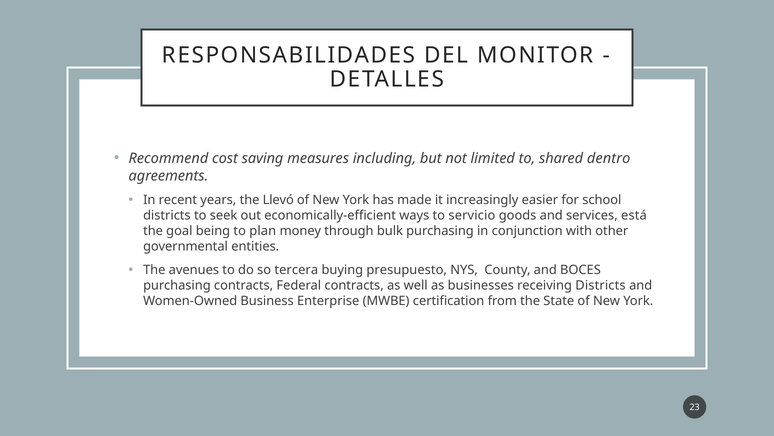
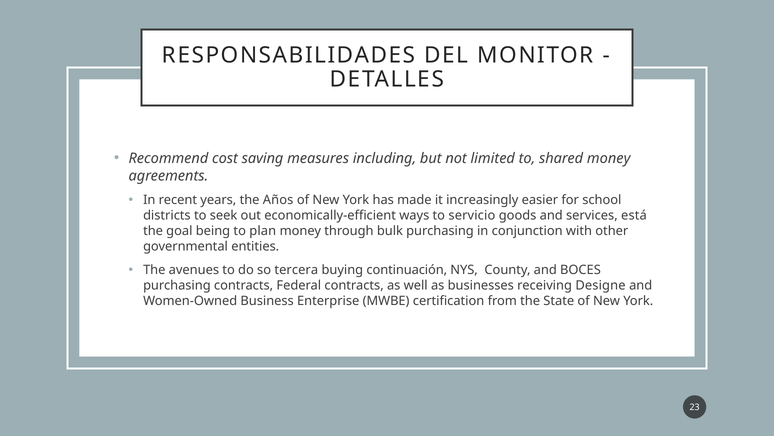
shared dentro: dentro -> money
Llevó: Llevó -> Años
presupuesto: presupuesto -> continuación
receiving Districts: Districts -> Designe
